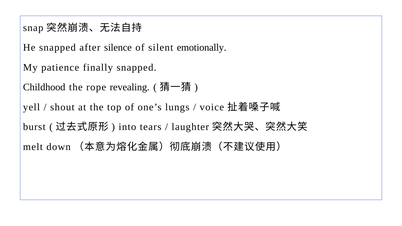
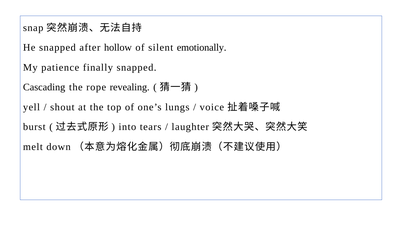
silence: silence -> hollow
Childhood: Childhood -> Cascading
